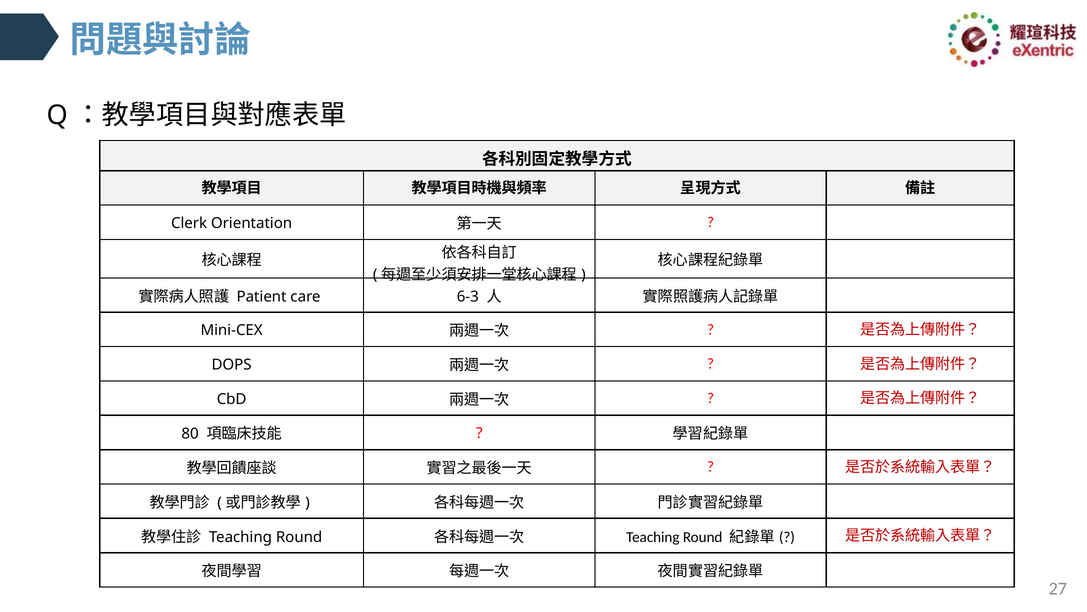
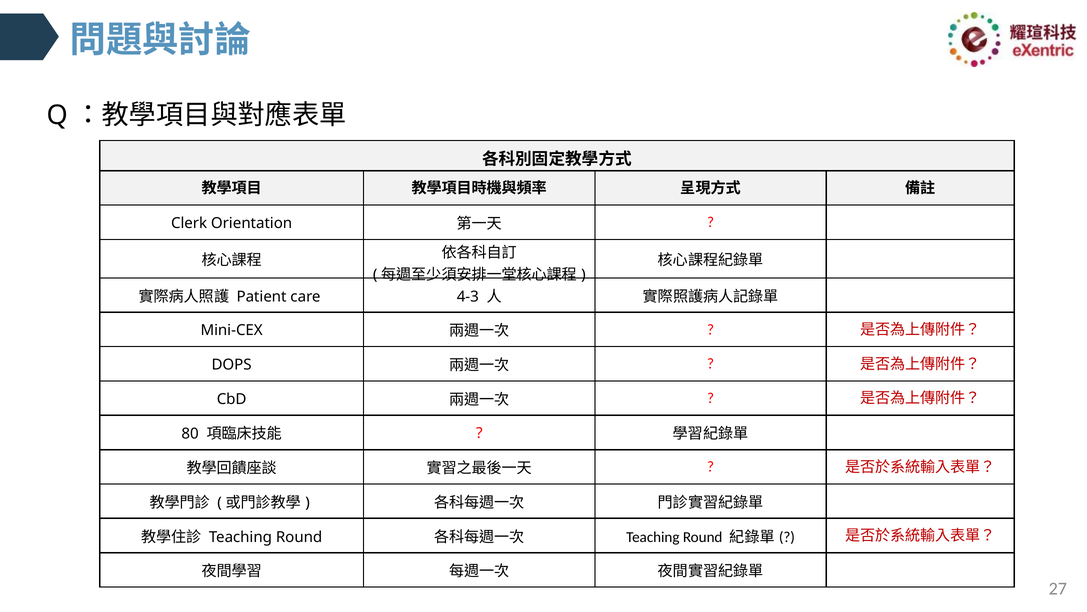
6-3: 6-3 -> 4-3
